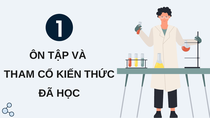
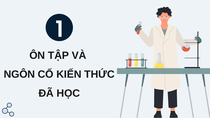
THAM: THAM -> NGÔN
